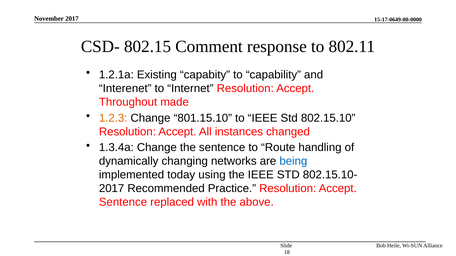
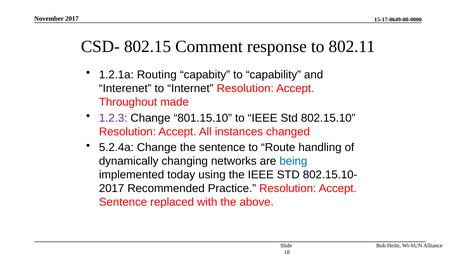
Existing: Existing -> Routing
1.2.3 colour: orange -> purple
1.3.4a: 1.3.4a -> 5.2.4a
